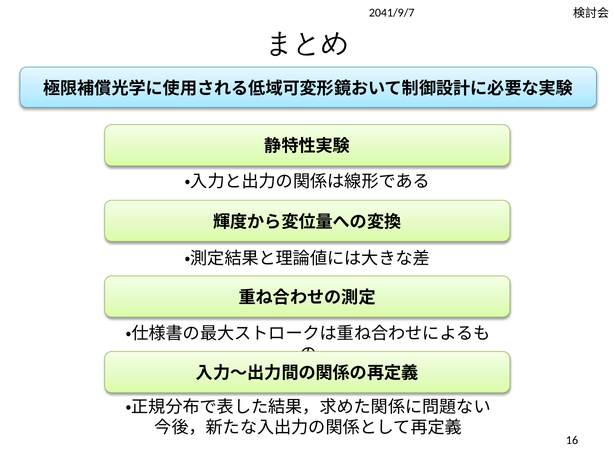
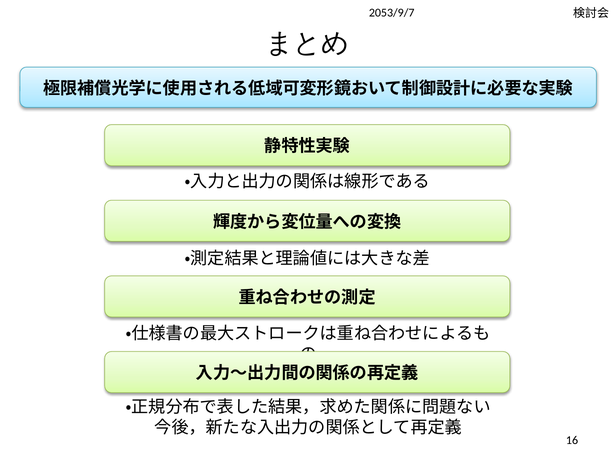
2041/9/7: 2041/9/7 -> 2053/9/7
